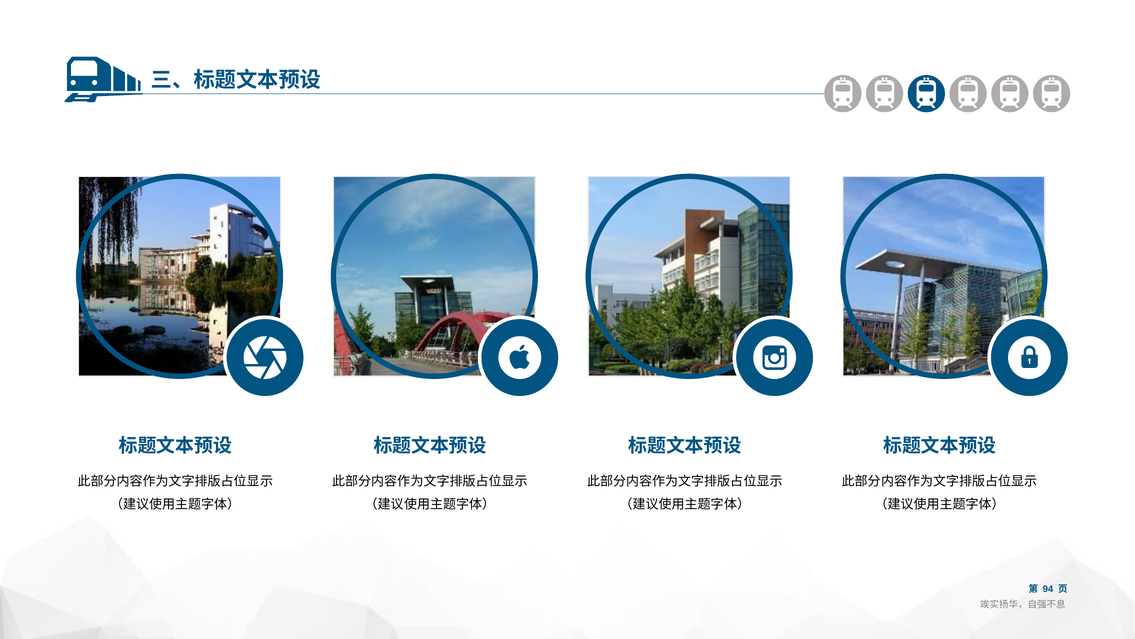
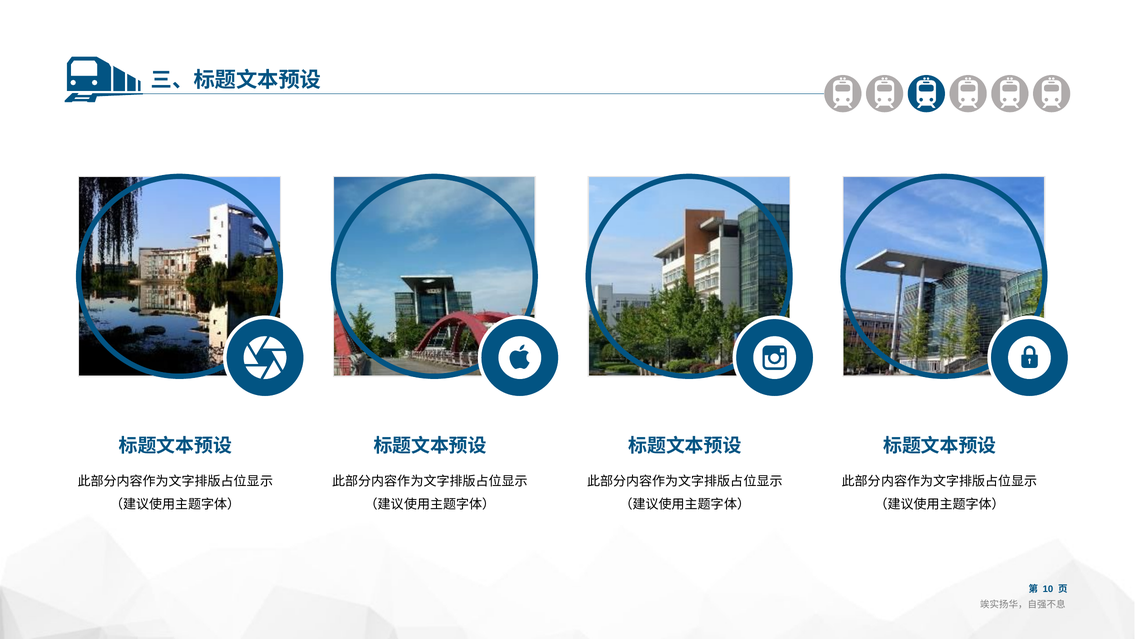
94: 94 -> 10
